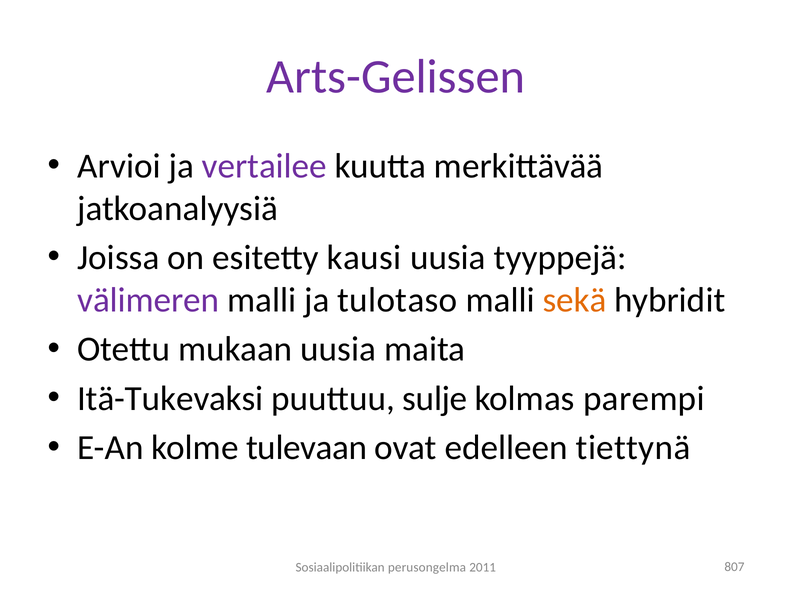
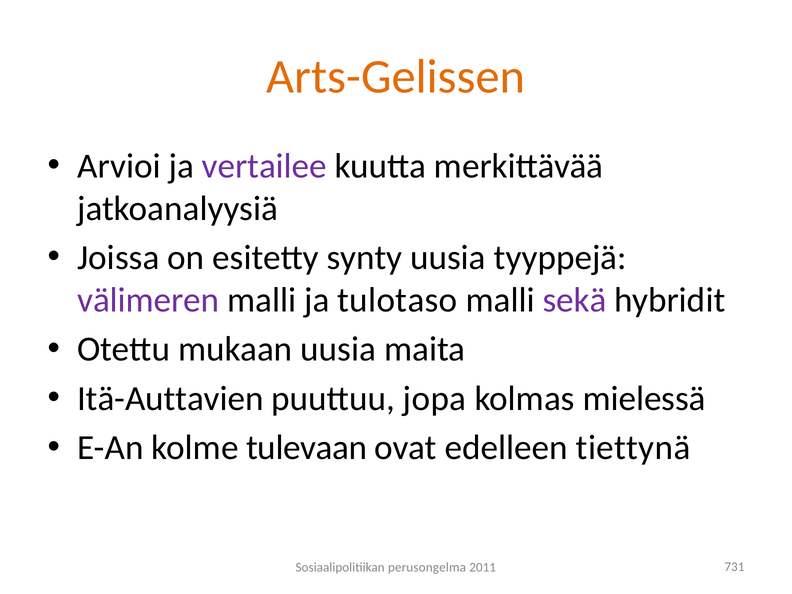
Arts-Gelissen colour: purple -> orange
kausi: kausi -> synty
sekä colour: orange -> purple
Itä-Tukevaksi: Itä-Tukevaksi -> Itä-Auttavien
sulje: sulje -> jopa
parempi: parempi -> mielessä
807: 807 -> 731
